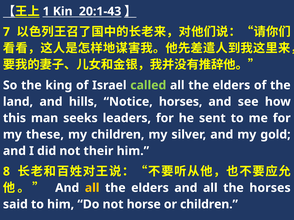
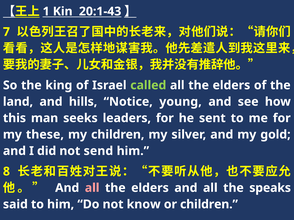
Notice horses: horses -> young
their: their -> send
all at (92, 188) colour: yellow -> pink
the horses: horses -> speaks
horse: horse -> know
